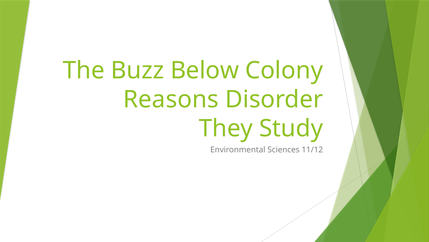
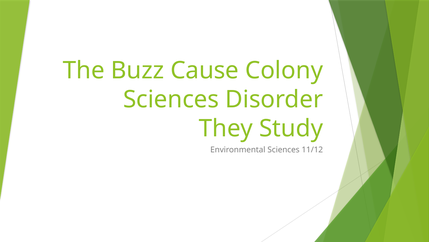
Below: Below -> Cause
Reasons at (171, 99): Reasons -> Sciences
